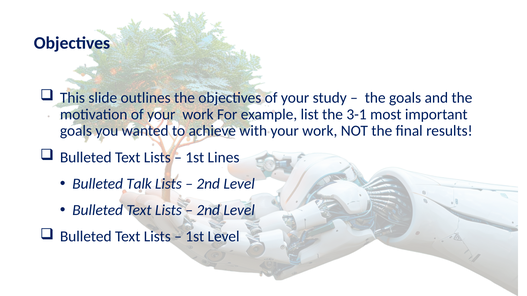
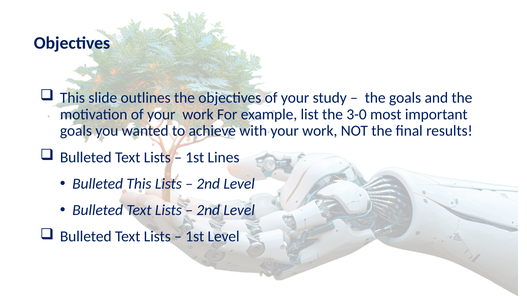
3-1: 3-1 -> 3-0
Bulleted Talk: Talk -> This
